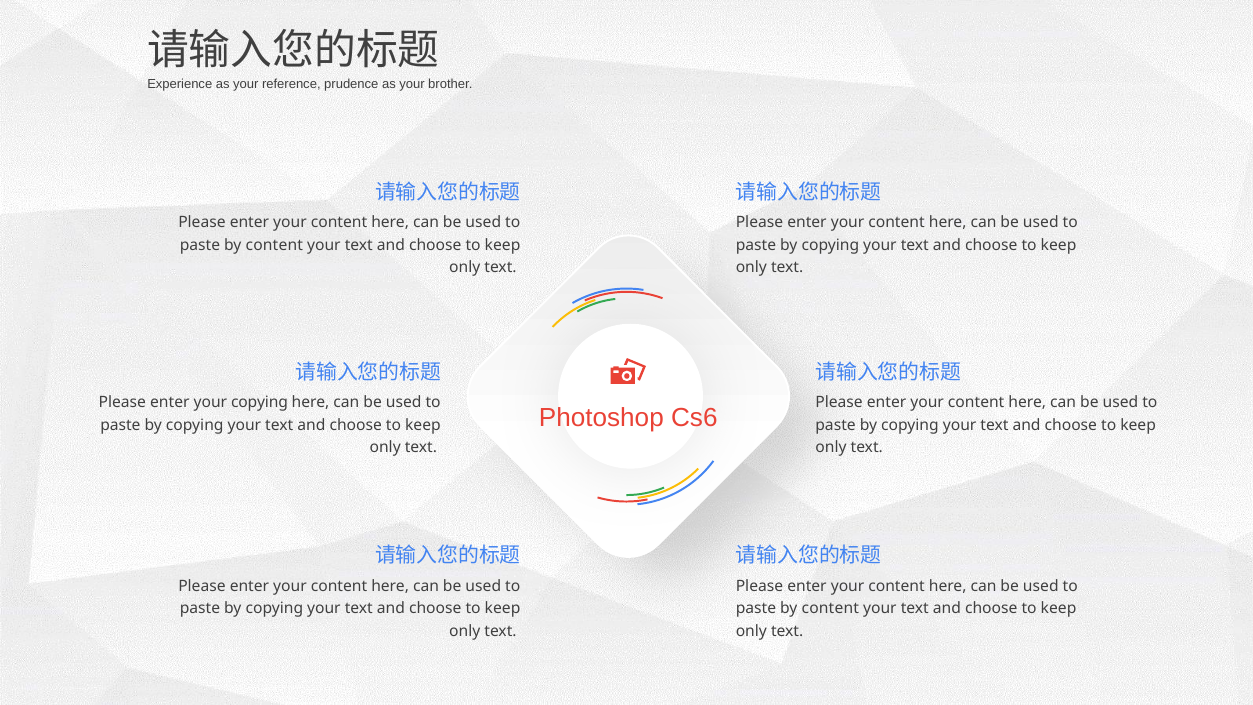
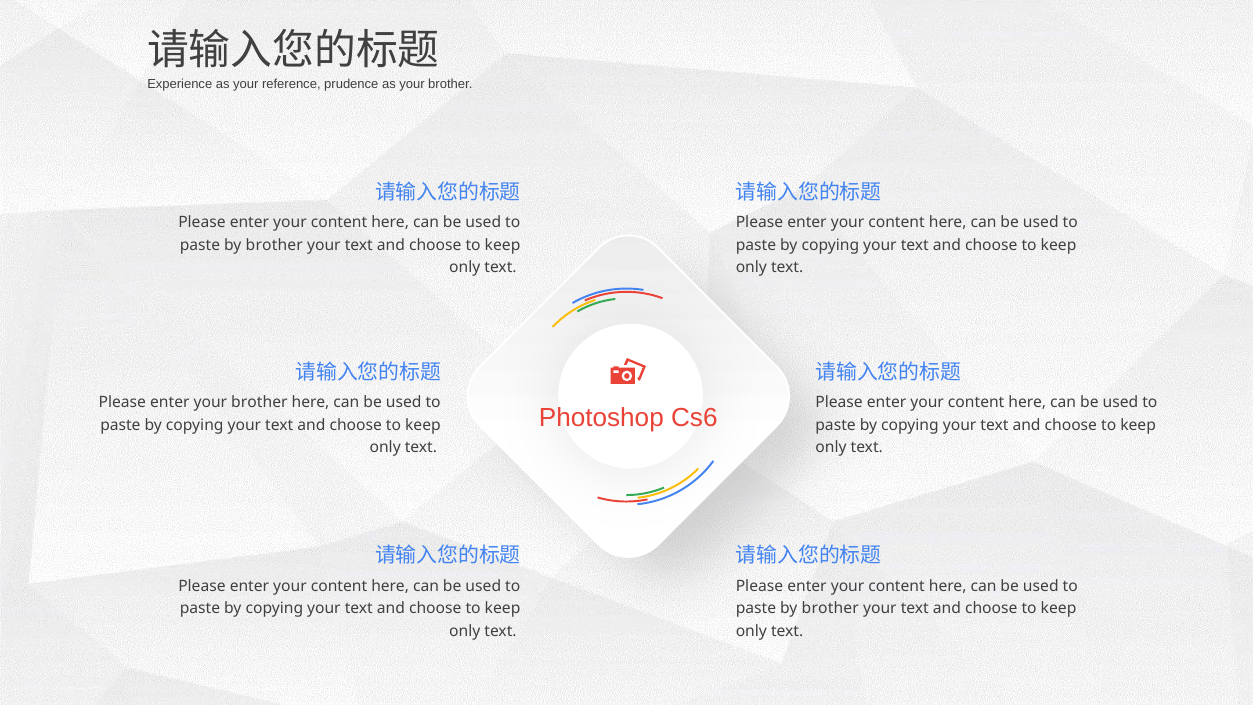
content at (274, 245): content -> brother
enter your copying: copying -> brother
content at (830, 608): content -> brother
